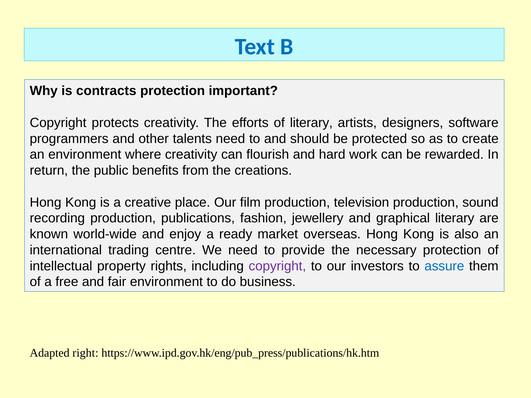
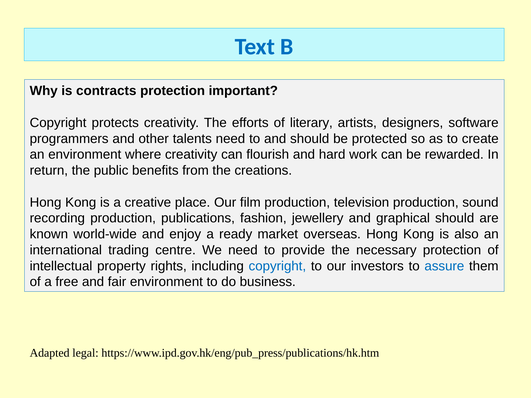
graphical literary: literary -> should
copyright at (277, 266) colour: purple -> blue
right: right -> legal
